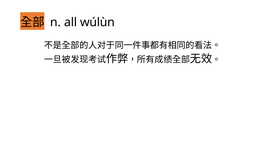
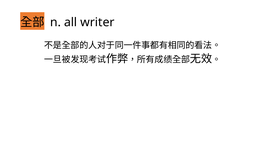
wúlùn: wúlùn -> writer
